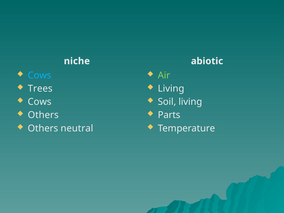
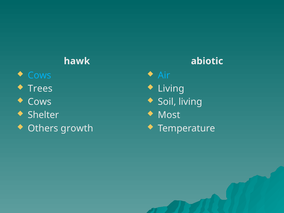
niche: niche -> hawk
Air colour: light green -> light blue
Others at (43, 115): Others -> Shelter
Parts: Parts -> Most
neutral: neutral -> growth
